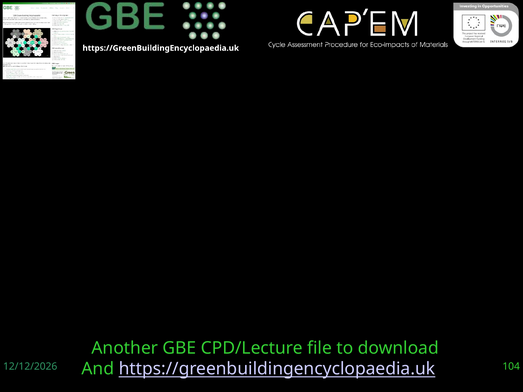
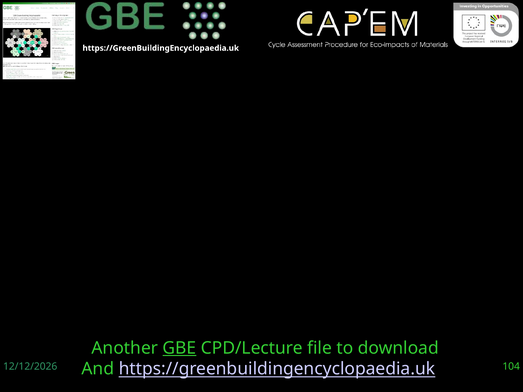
GBE underline: none -> present
